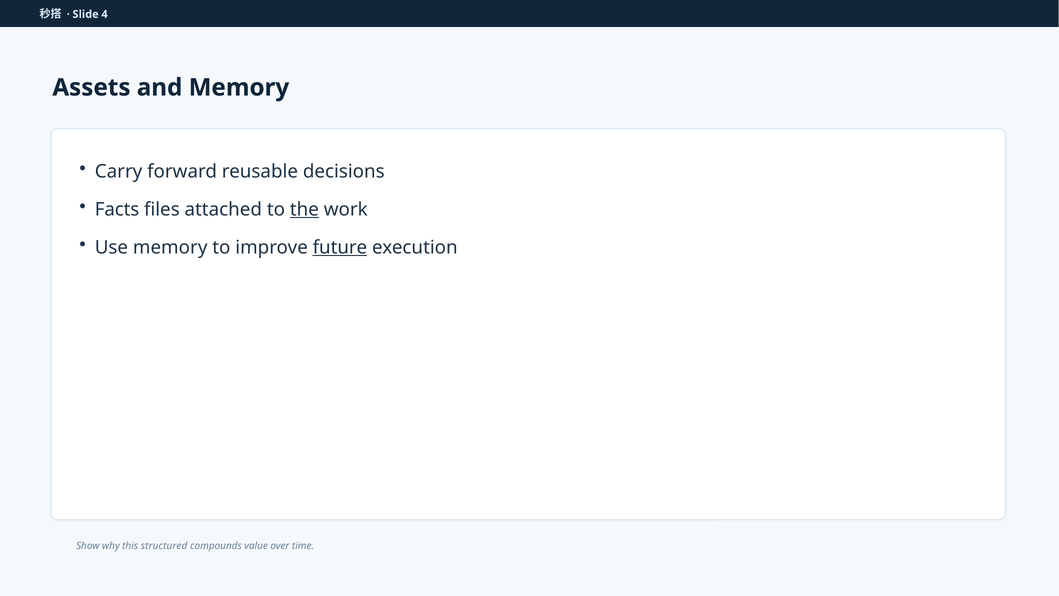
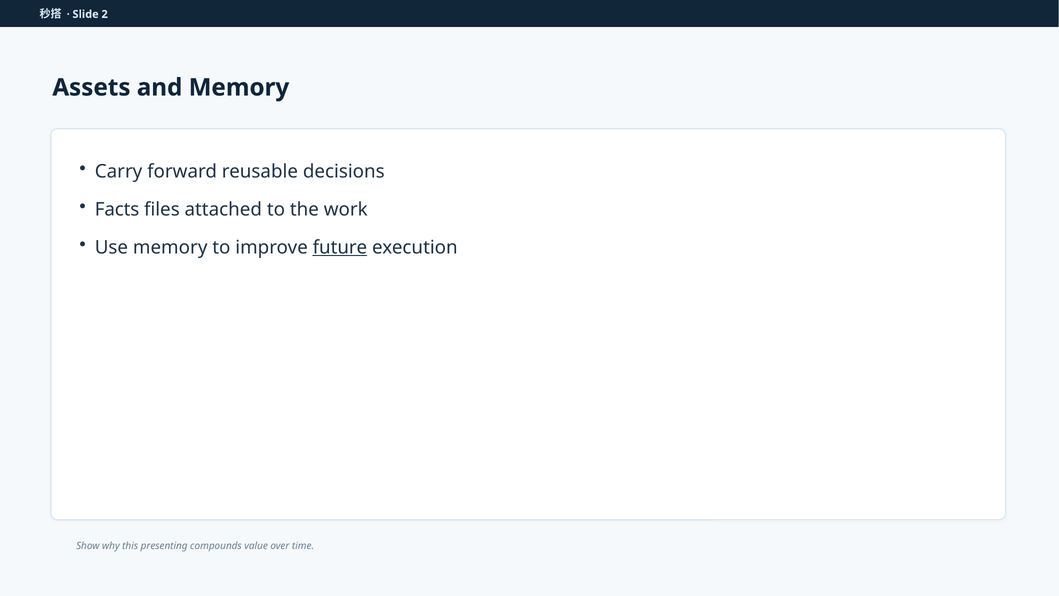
4: 4 -> 2
the underline: present -> none
structured: structured -> presenting
